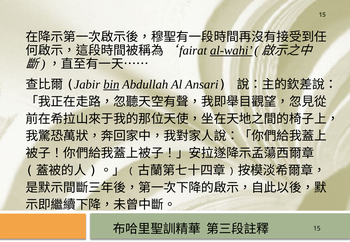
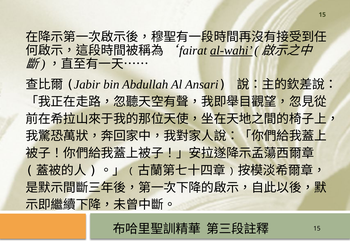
bin underline: present -> none
